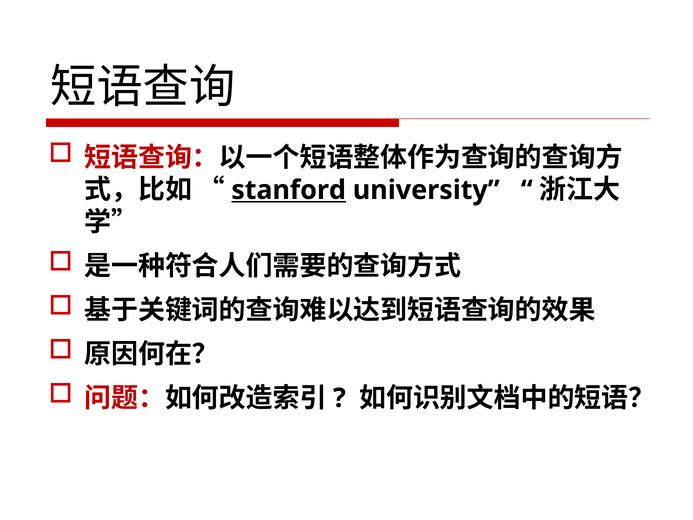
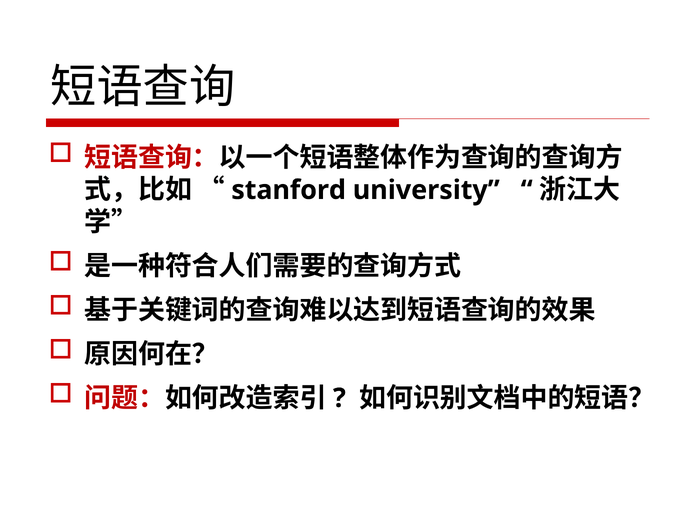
stanford underline: present -> none
